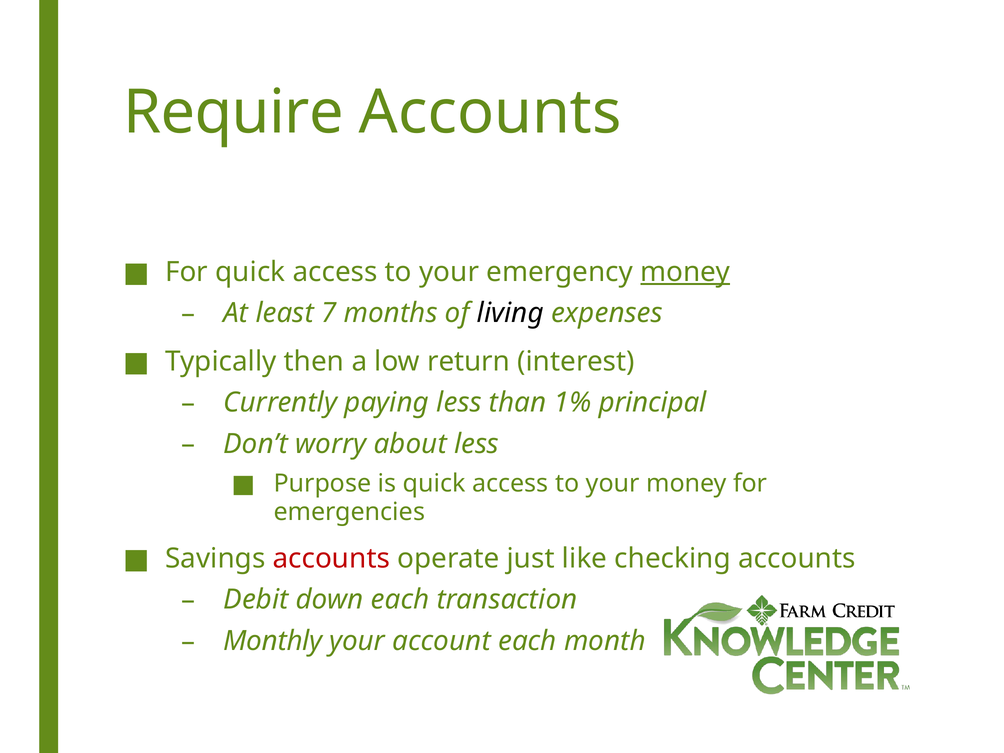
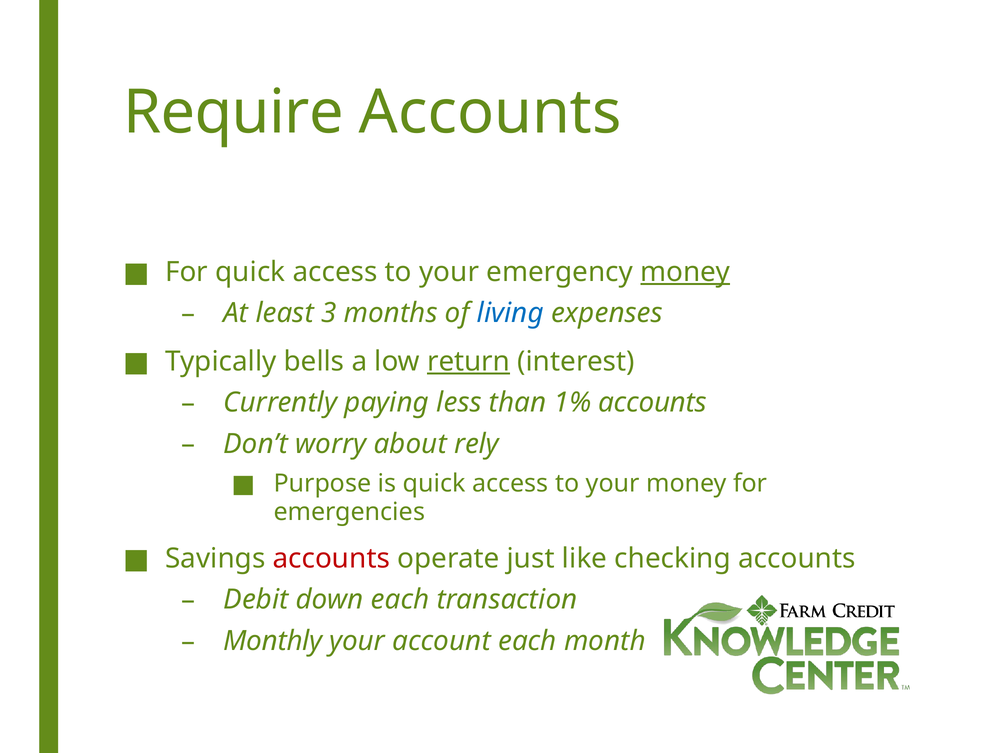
7: 7 -> 3
living colour: black -> blue
then: then -> bells
return underline: none -> present
1% principal: principal -> accounts
about less: less -> rely
